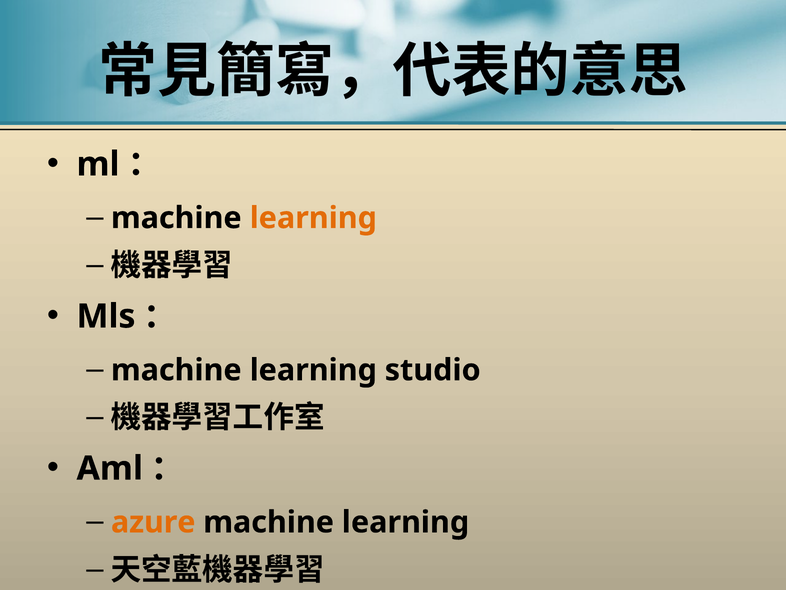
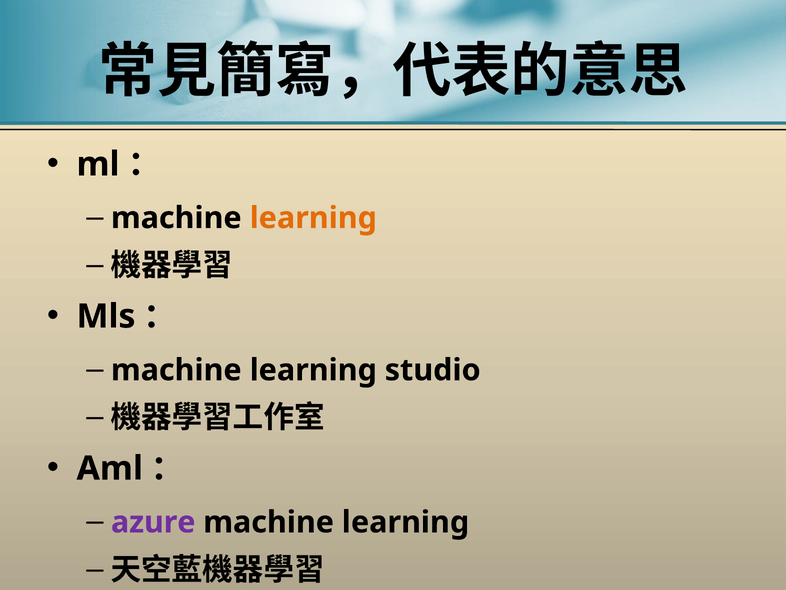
azure colour: orange -> purple
